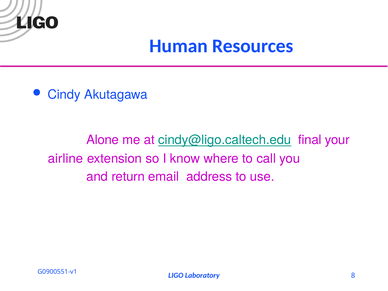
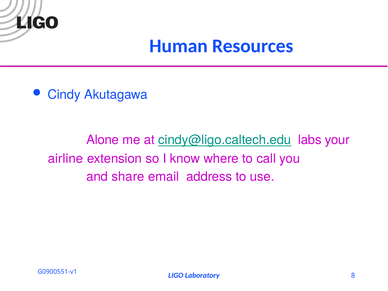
final: final -> labs
return: return -> share
